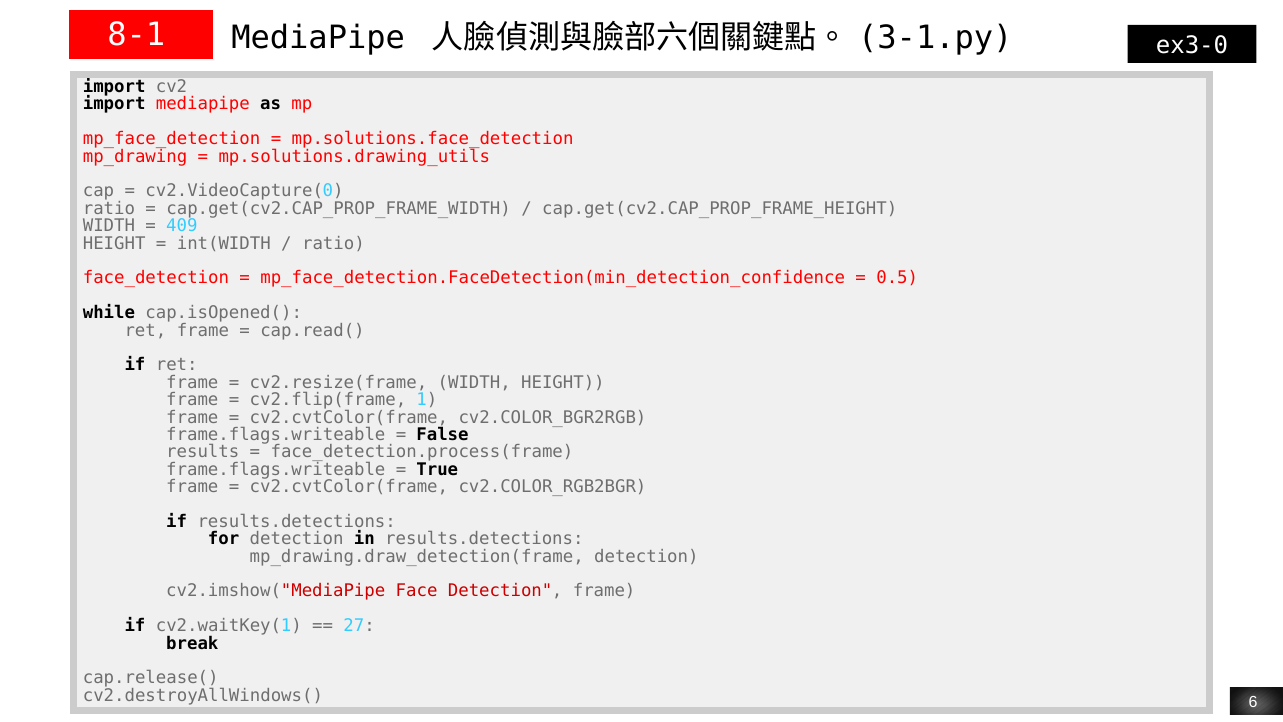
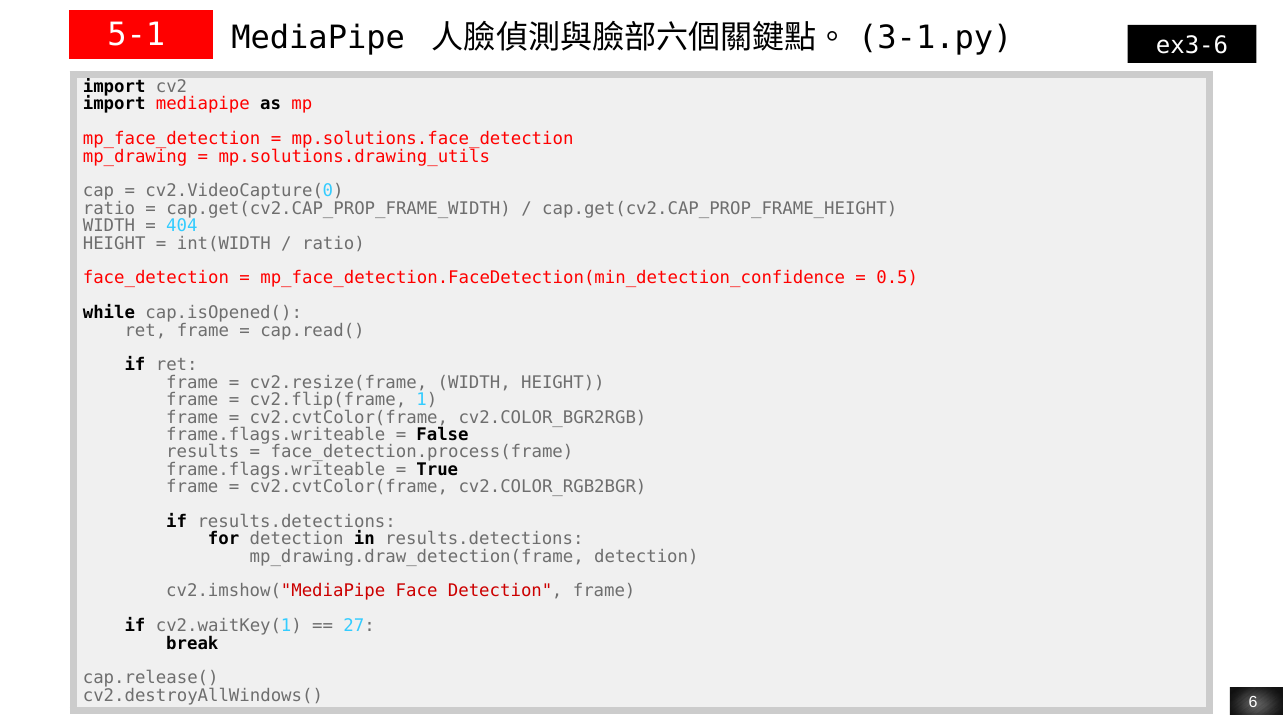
8-1: 8-1 -> 5-1
ex3-0: ex3-0 -> ex3-6
409: 409 -> 404
